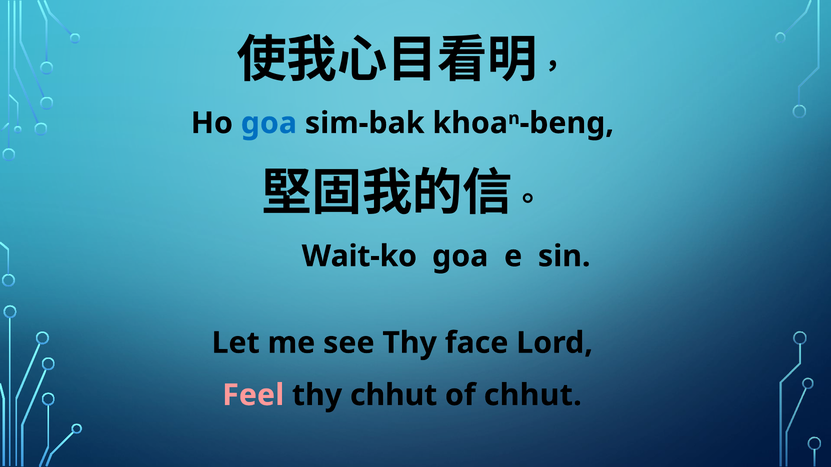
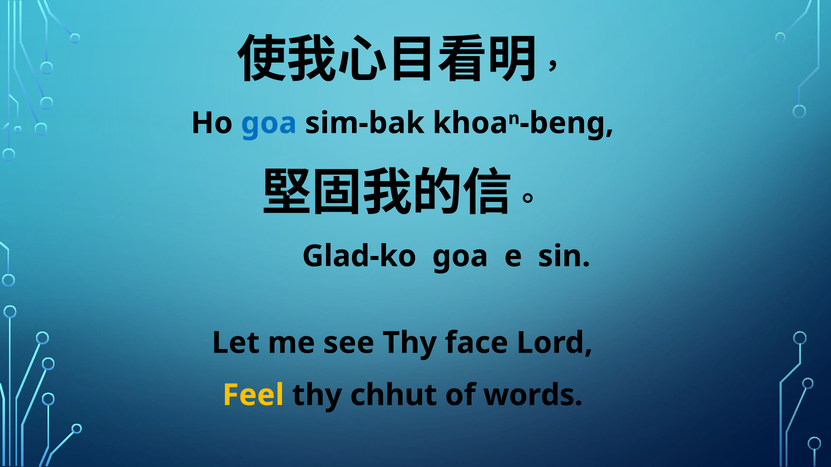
Wait-ko: Wait-ko -> Glad-ko
Feel colour: pink -> yellow
of chhut: chhut -> words
